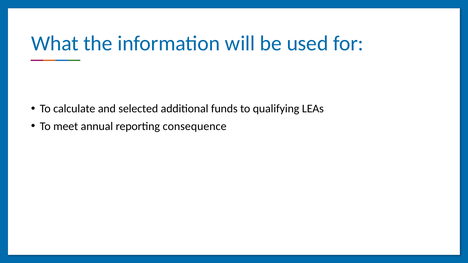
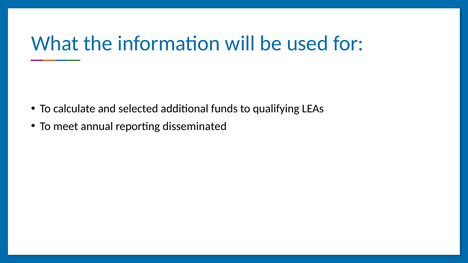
consequence: consequence -> disseminated
